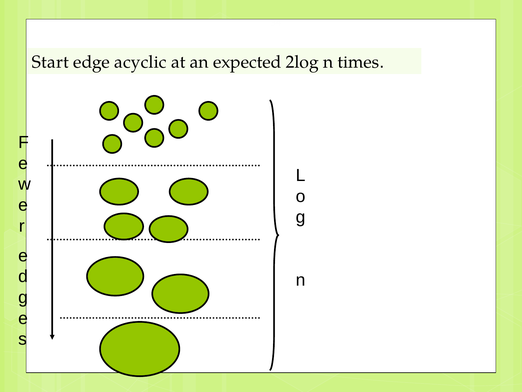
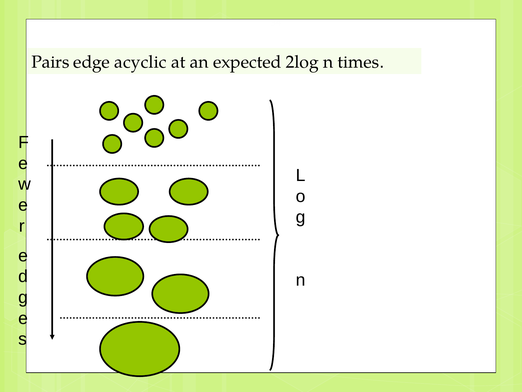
Start: Start -> Pairs
